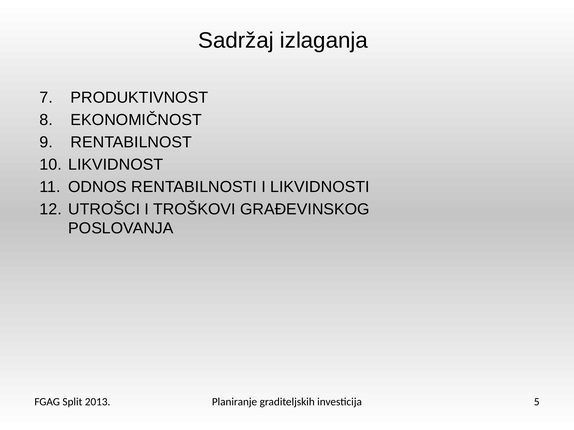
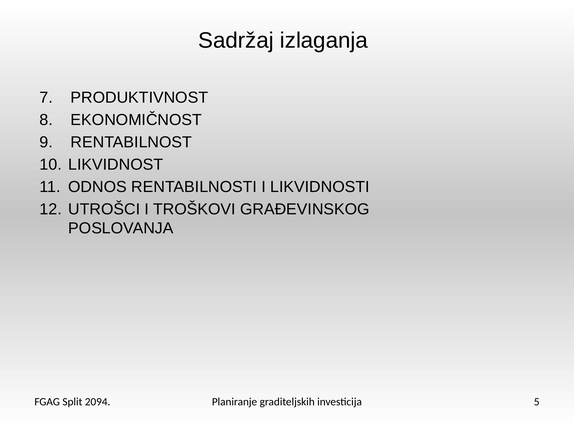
2013: 2013 -> 2094
